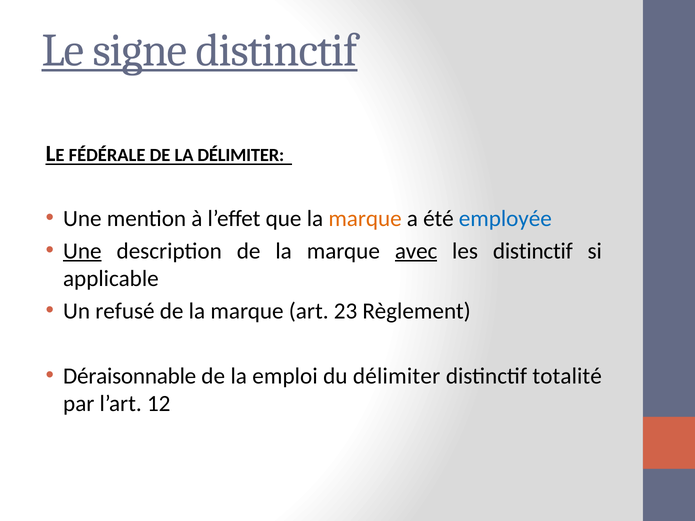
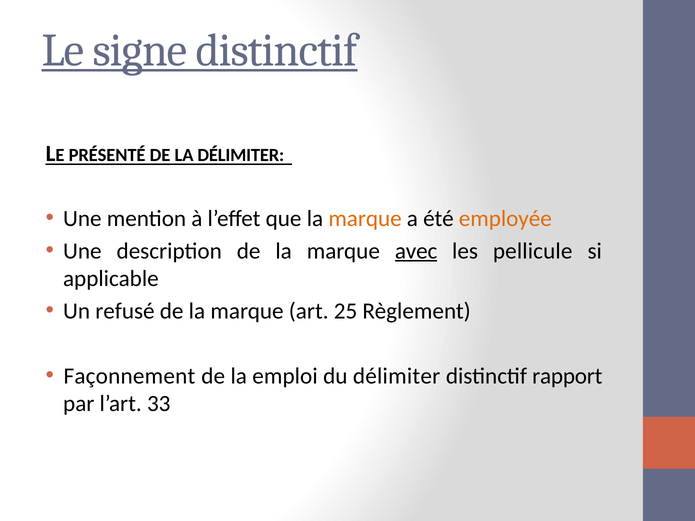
FÉDÉRALE: FÉDÉRALE -> PRÉSENTÉ
employée colour: blue -> orange
Une at (82, 251) underline: present -> none
les distinctif: distinctif -> pellicule
23: 23 -> 25
Déraisonnable: Déraisonnable -> Façonnement
totalité: totalité -> rapport
12: 12 -> 33
